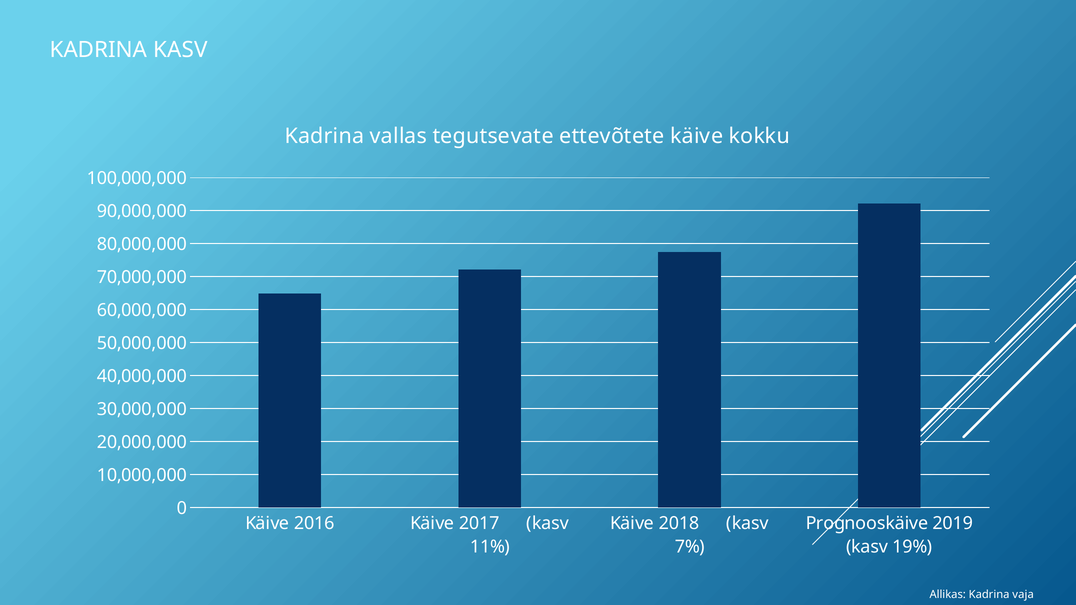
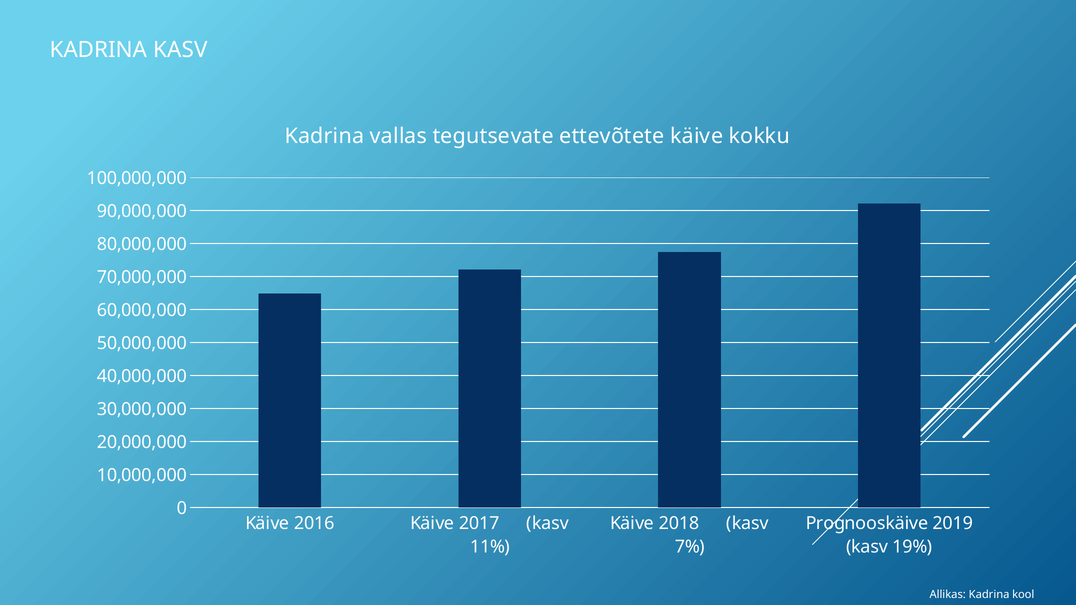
vaja: vaja -> kool
